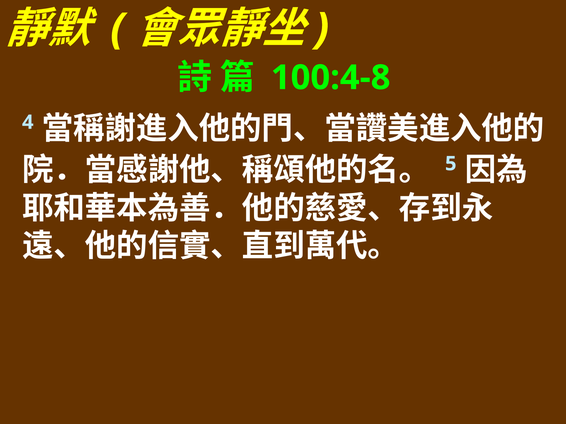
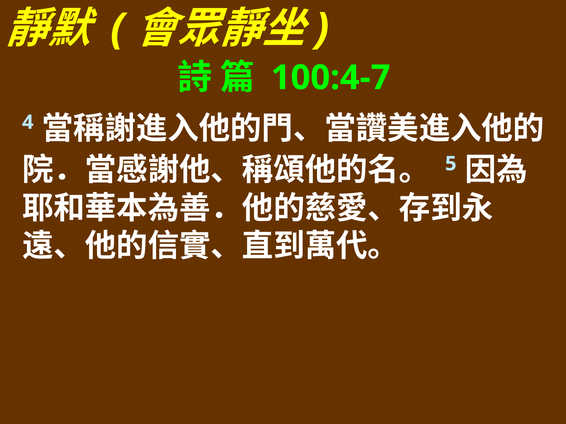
100:4-8: 100:4-8 -> 100:4-7
